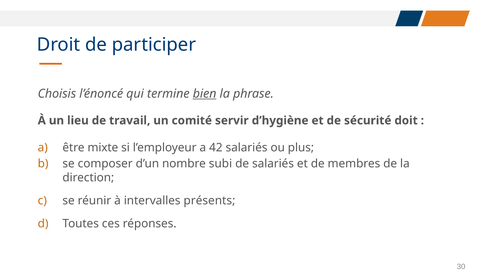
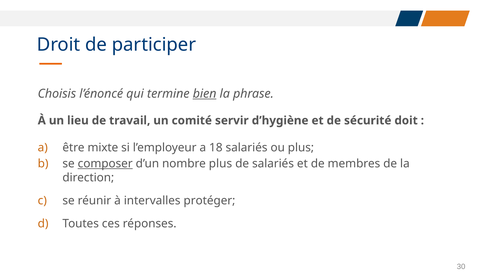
42: 42 -> 18
composer underline: none -> present
nombre subi: subi -> plus
présents: présents -> protéger
